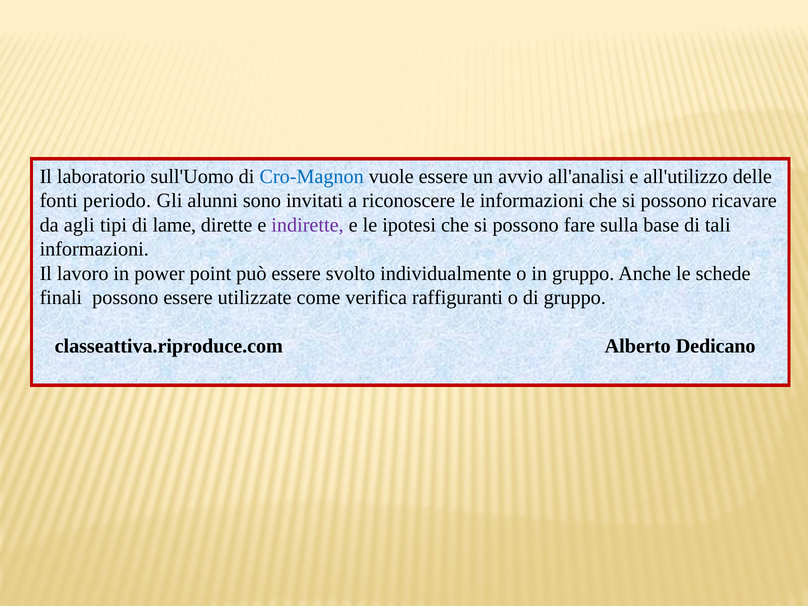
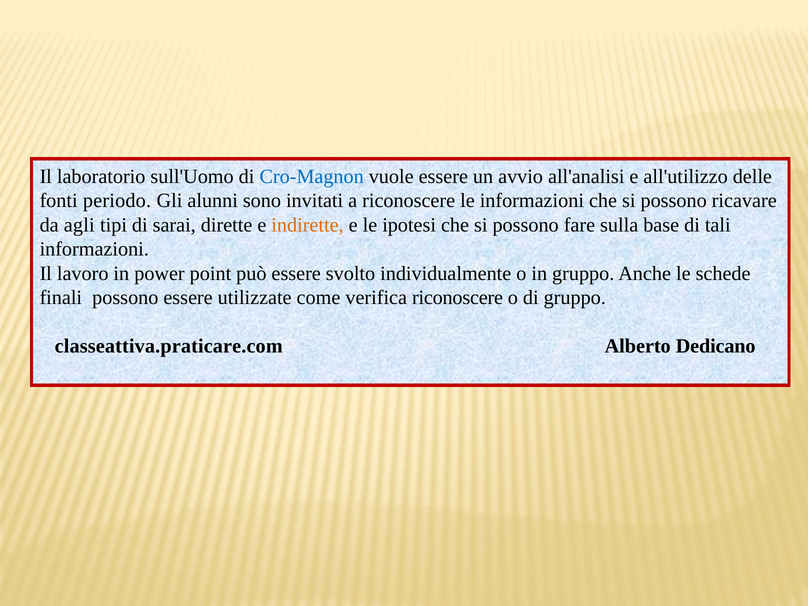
lame: lame -> sarai
indirette colour: purple -> orange
verifica raffiguranti: raffiguranti -> riconoscere
classeattiva.riproduce.com: classeattiva.riproduce.com -> classeattiva.praticare.com
